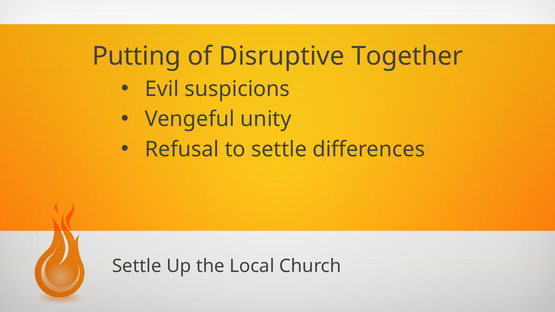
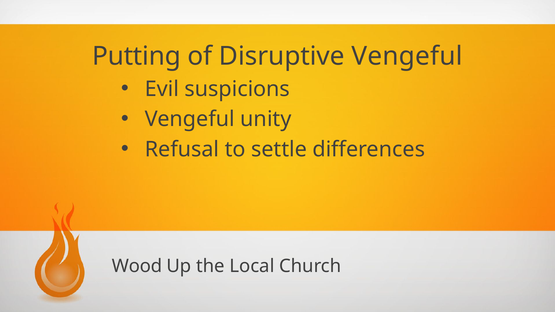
Disruptive Together: Together -> Vengeful
Settle at (137, 266): Settle -> Wood
